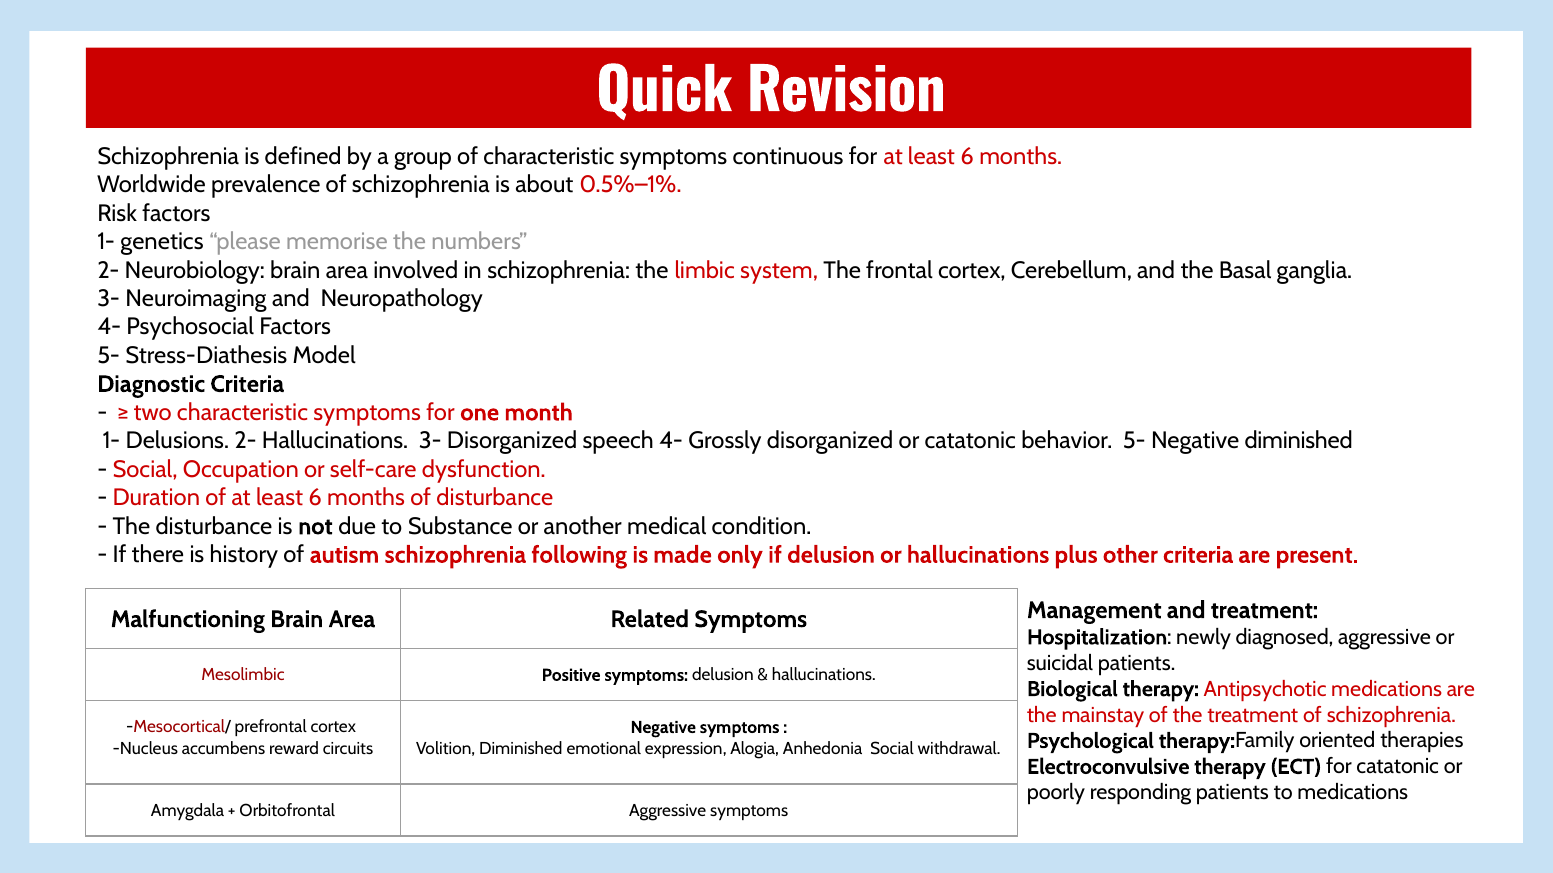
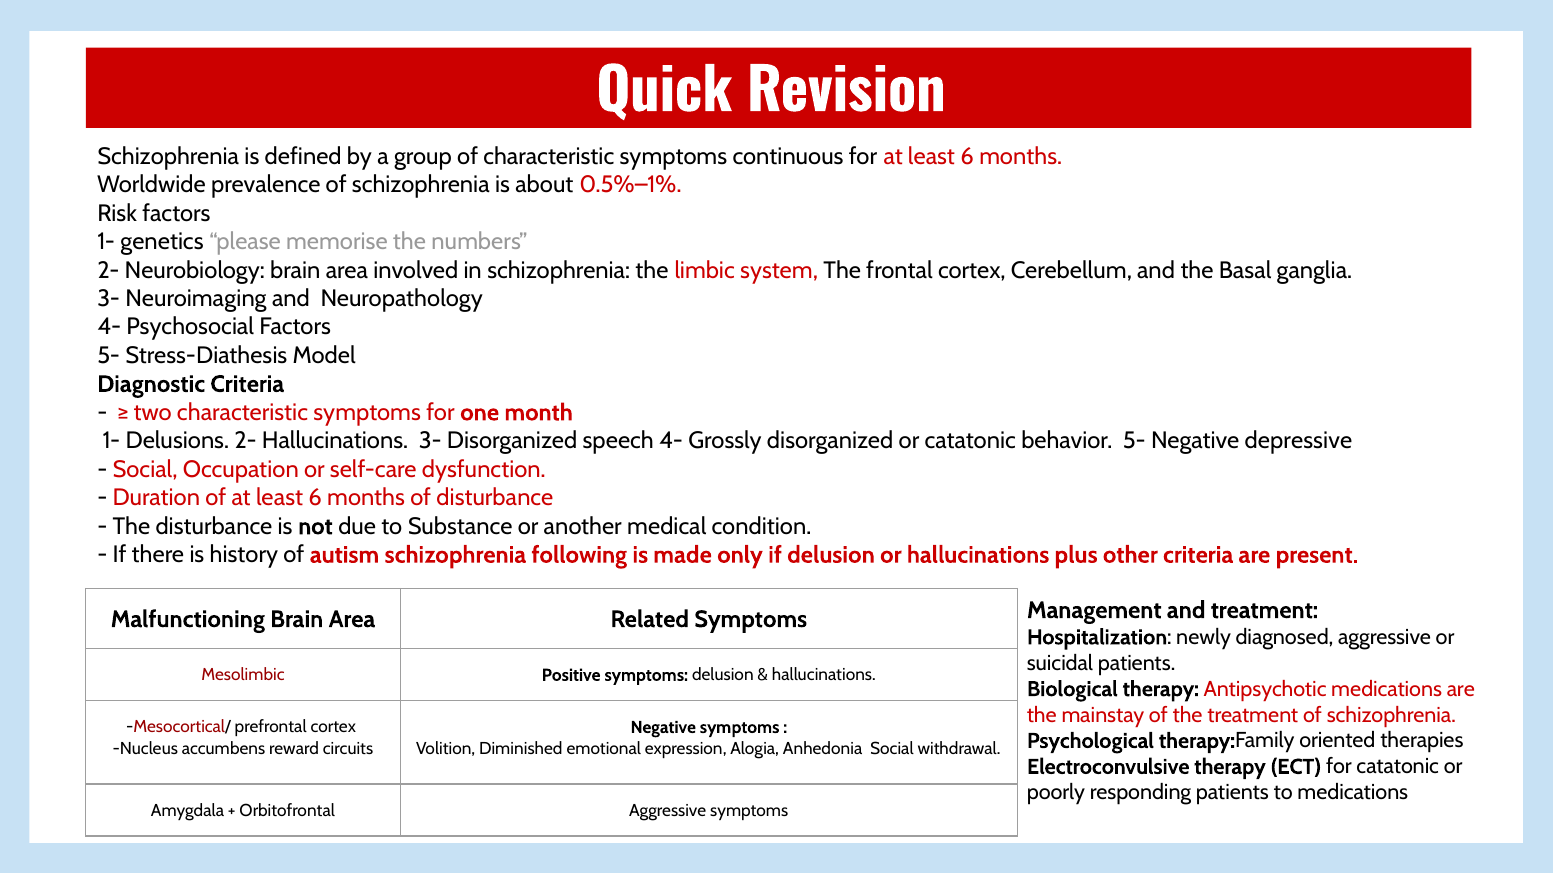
Negative diminished: diminished -> depressive
